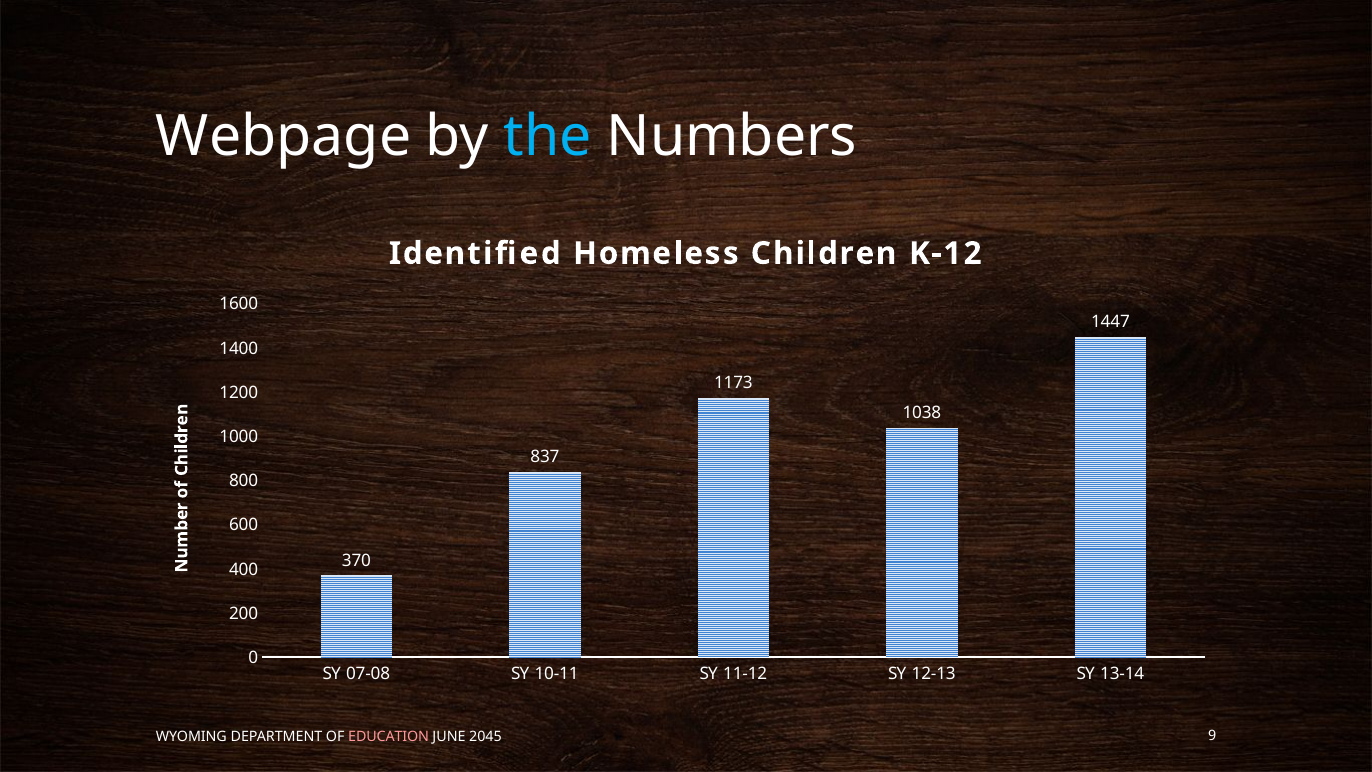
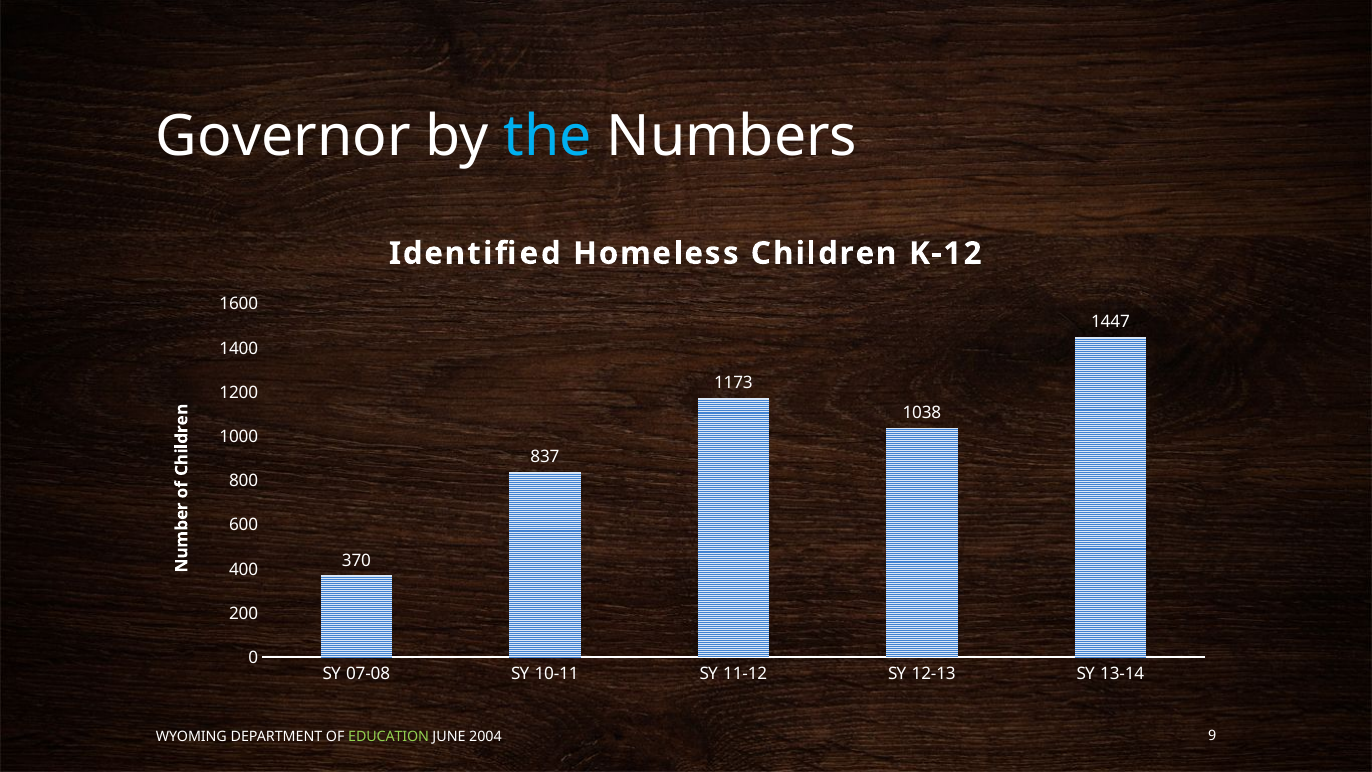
Webpage: Webpage -> Governor
EDUCATION colour: pink -> light green
2045: 2045 -> 2004
